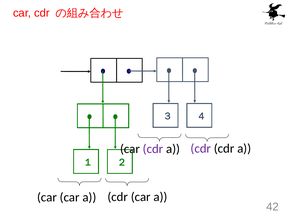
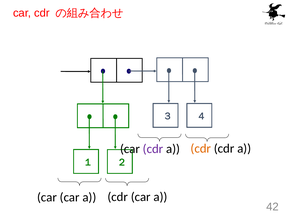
cdr at (201, 148) colour: purple -> orange
